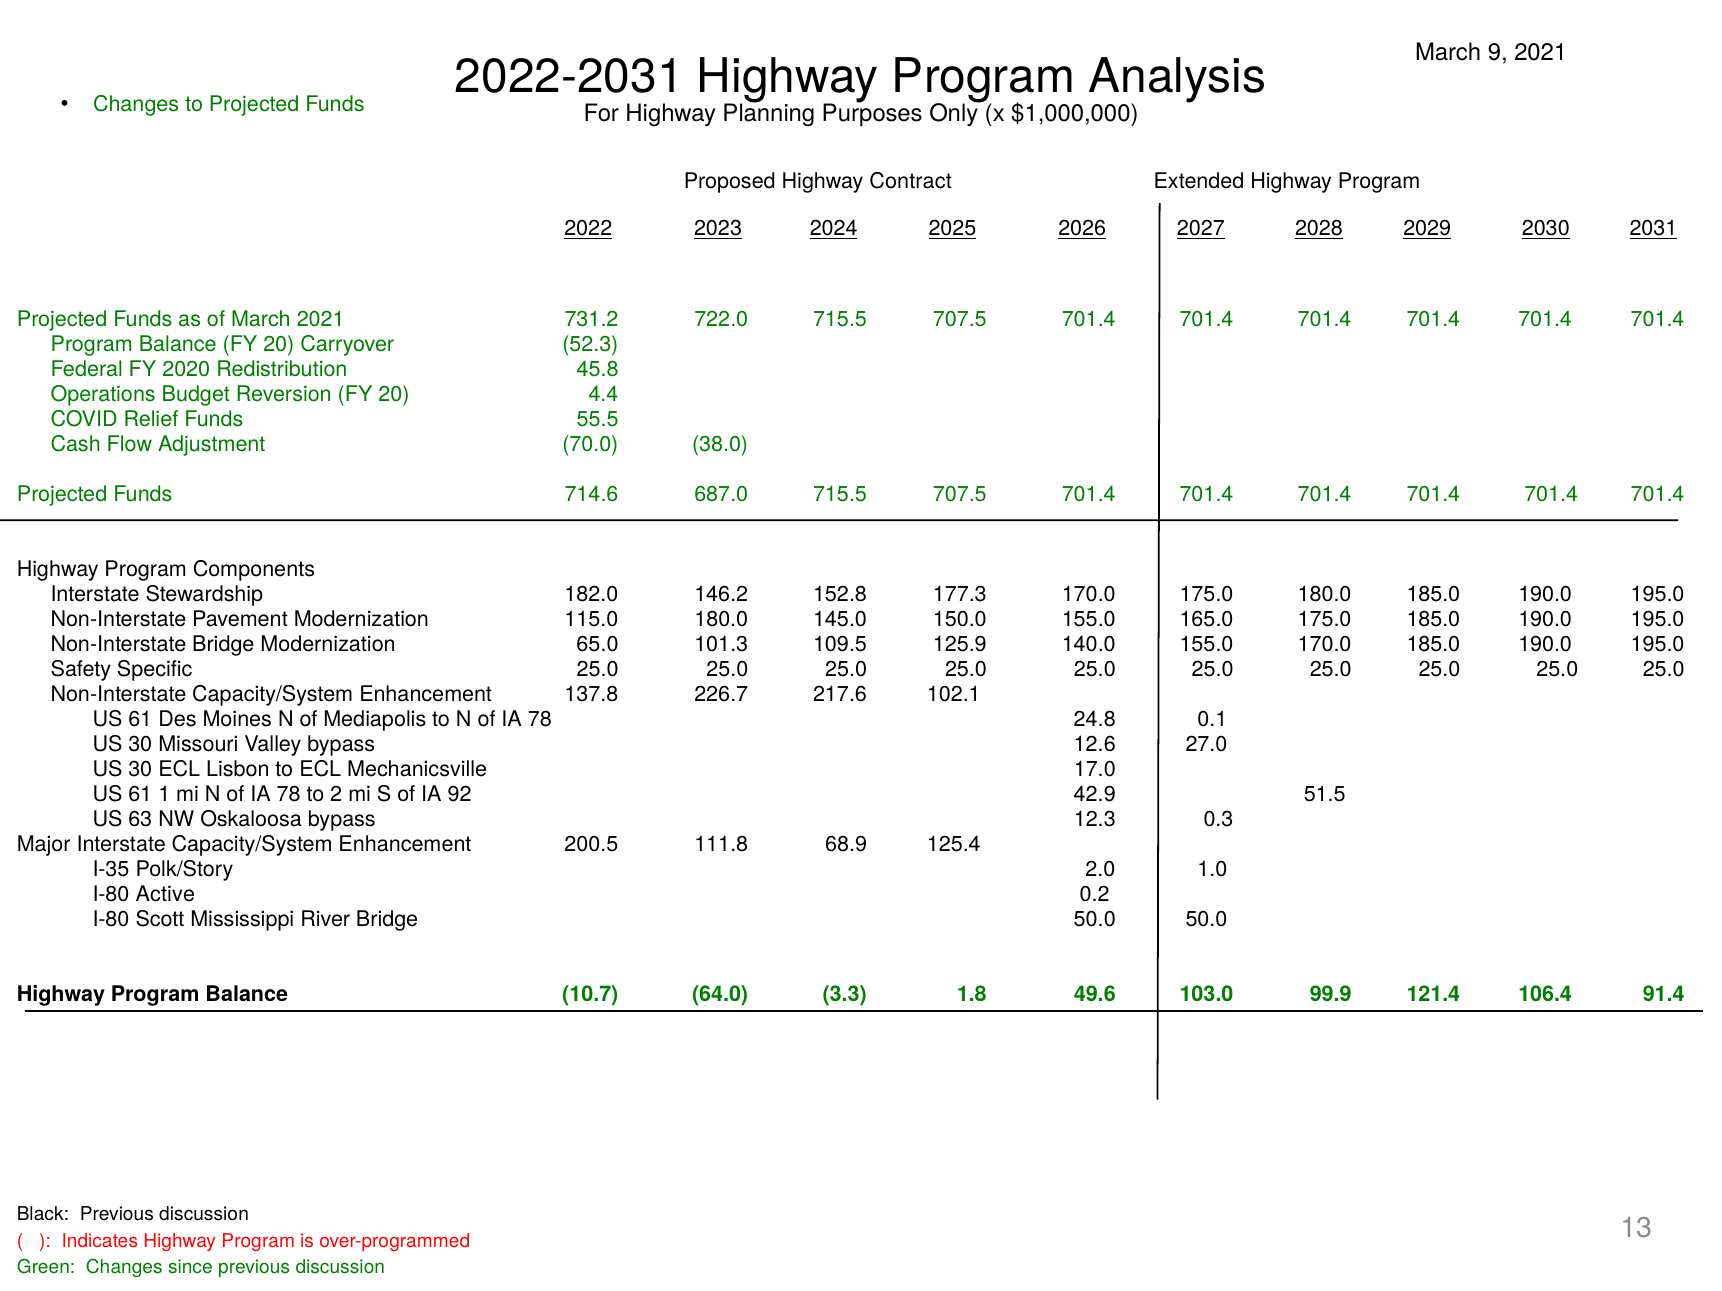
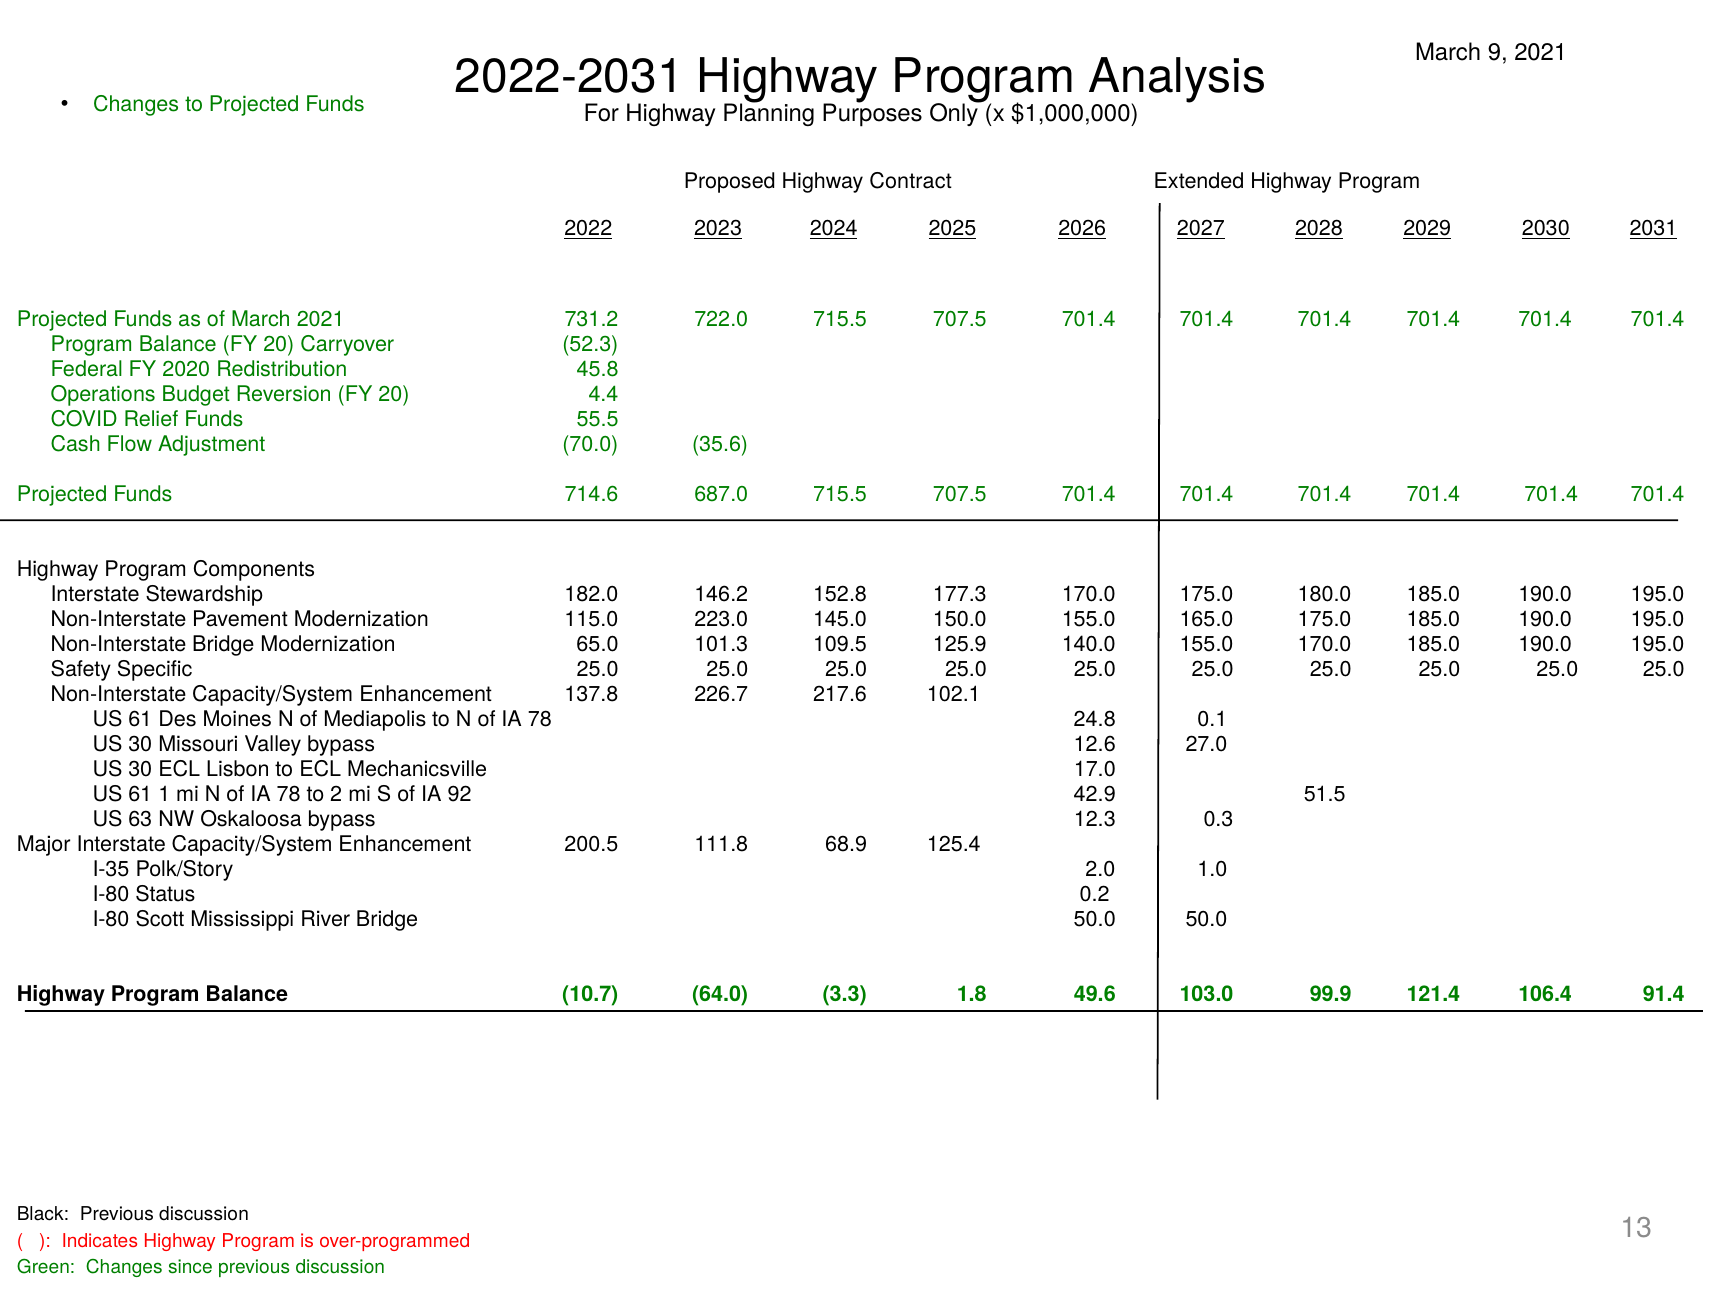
38.0: 38.0 -> 35.6
115.0 180.0: 180.0 -> 223.0
Active: Active -> Status
